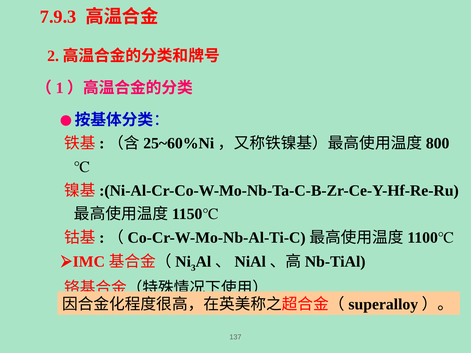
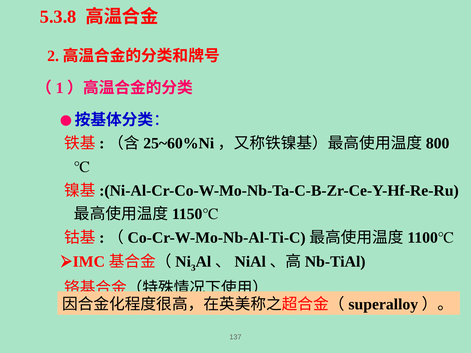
7.9.3: 7.9.3 -> 5.3.8
